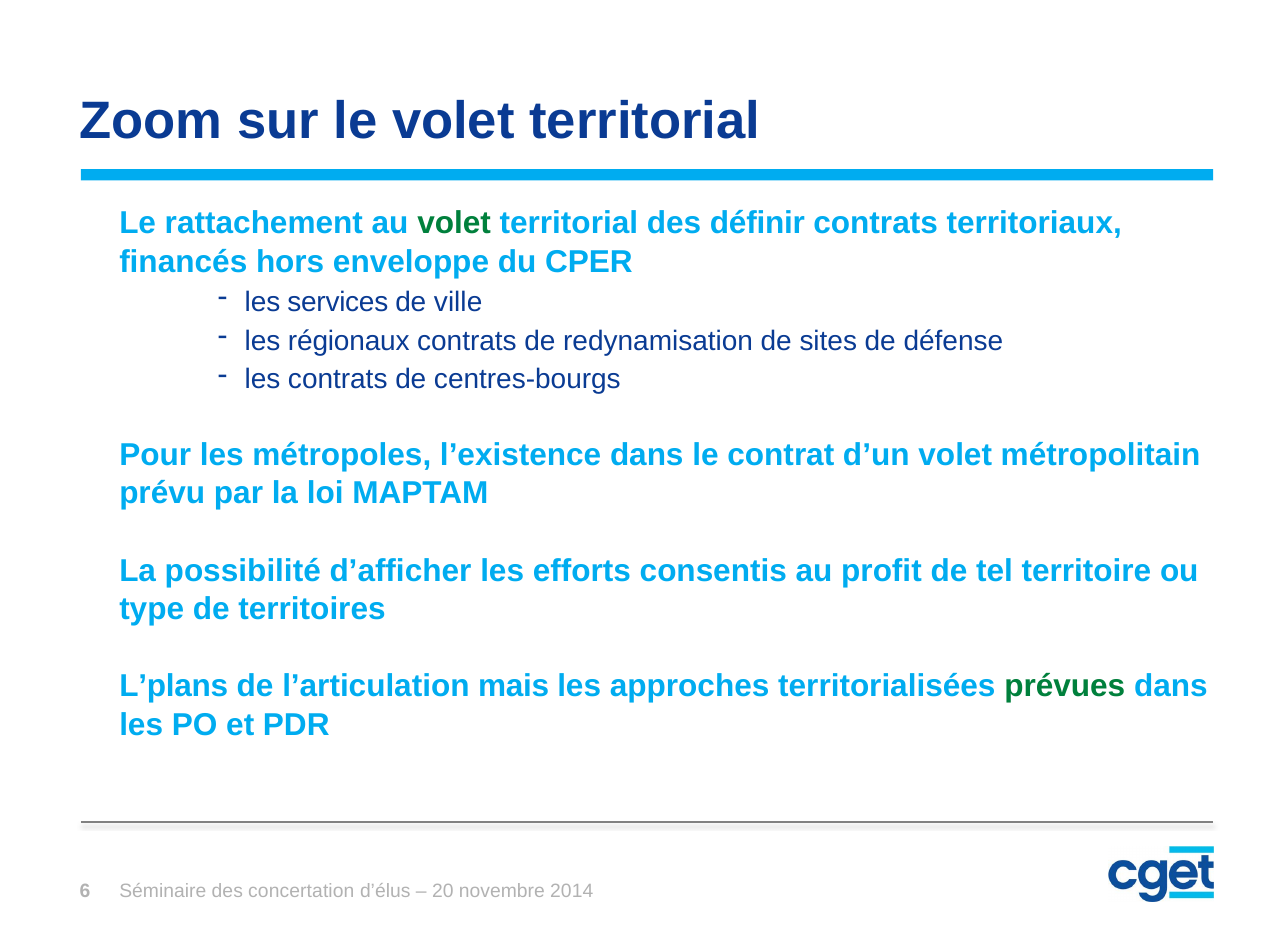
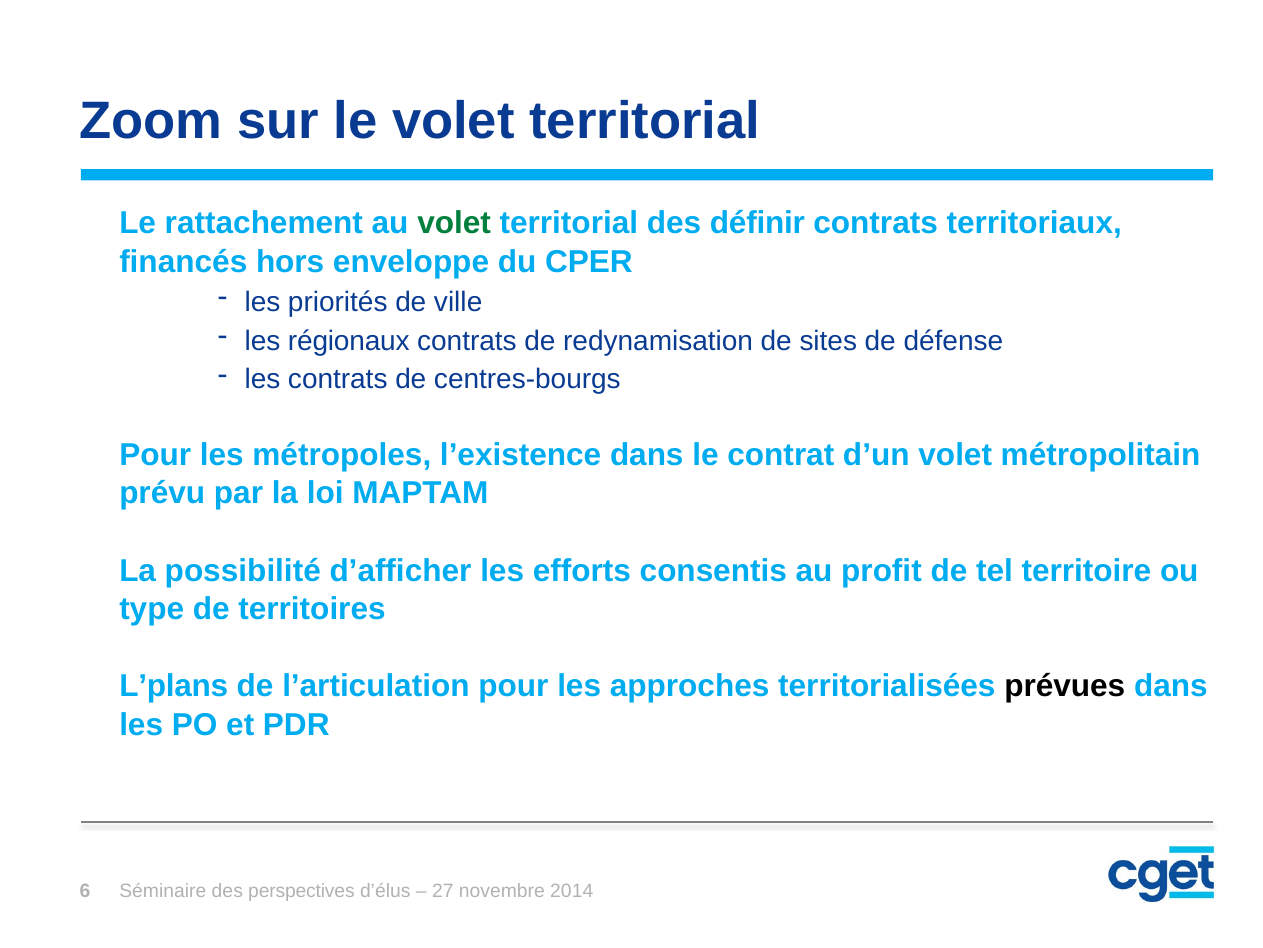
services: services -> priorités
l’articulation mais: mais -> pour
prévues colour: green -> black
concertation: concertation -> perspectives
20: 20 -> 27
